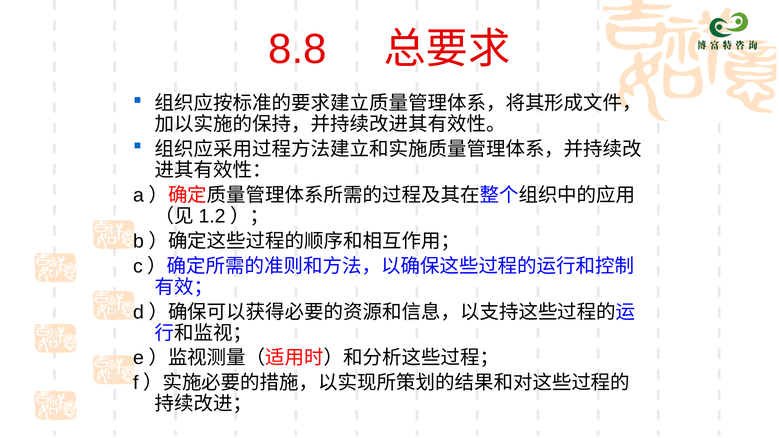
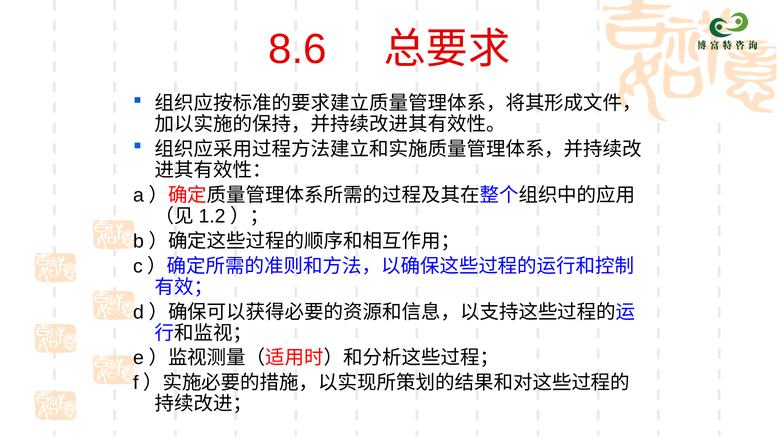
8.8: 8.8 -> 8.6
